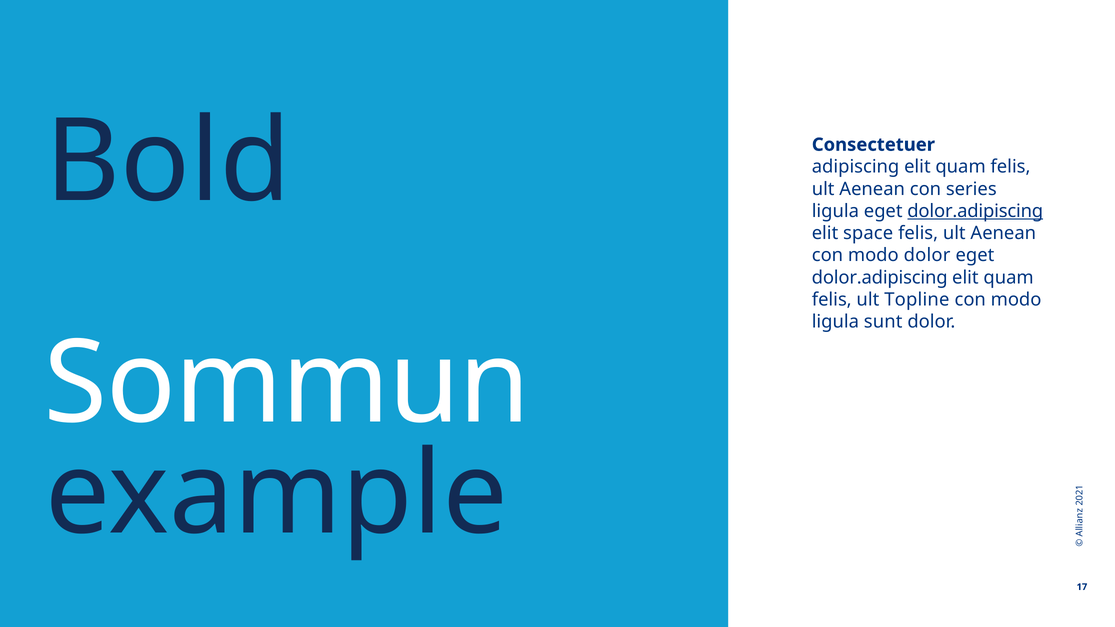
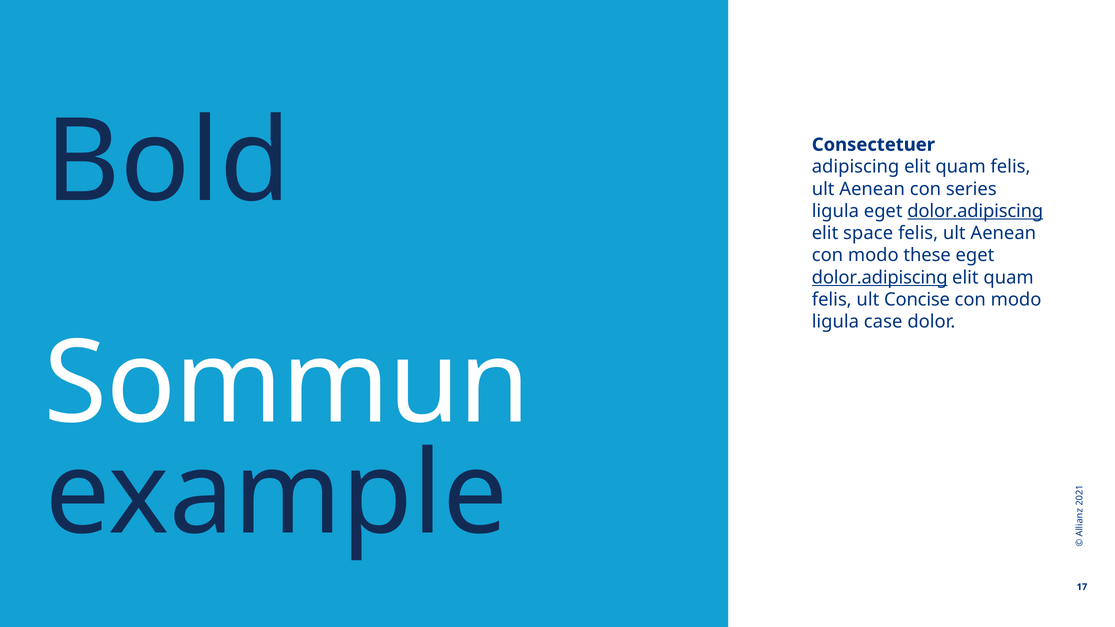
modo dolor: dolor -> these
dolor.adipiscing at (880, 278) underline: none -> present
ult Topline: Topline -> Concise
sunt: sunt -> case
